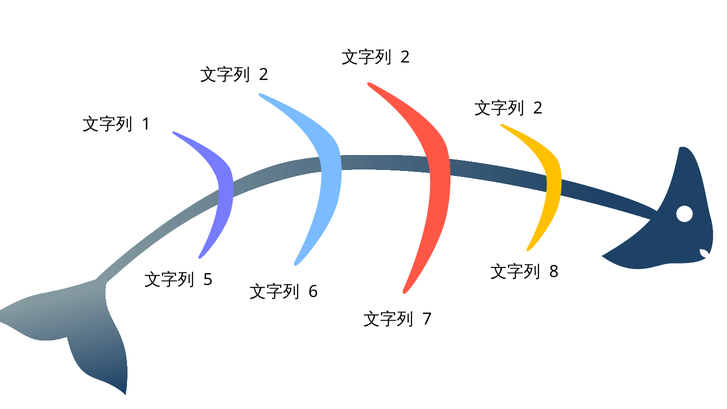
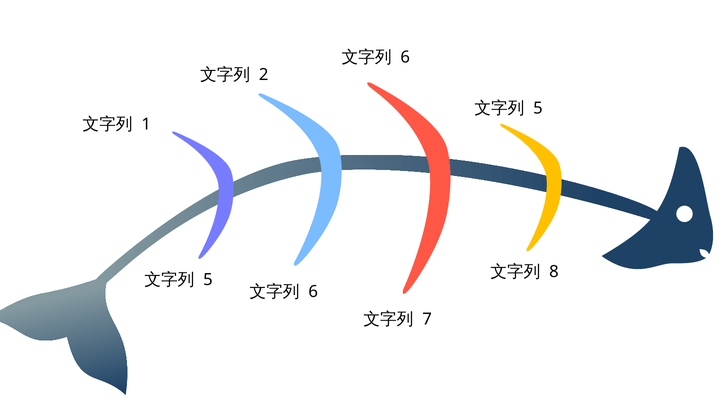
2 at (405, 57): 2 -> 6
2 at (538, 108): 2 -> 5
